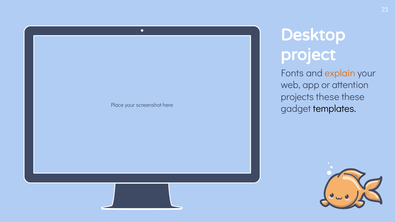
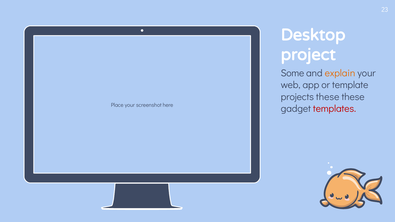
Fonts: Fonts -> Some
attention: attention -> template
templates colour: black -> red
